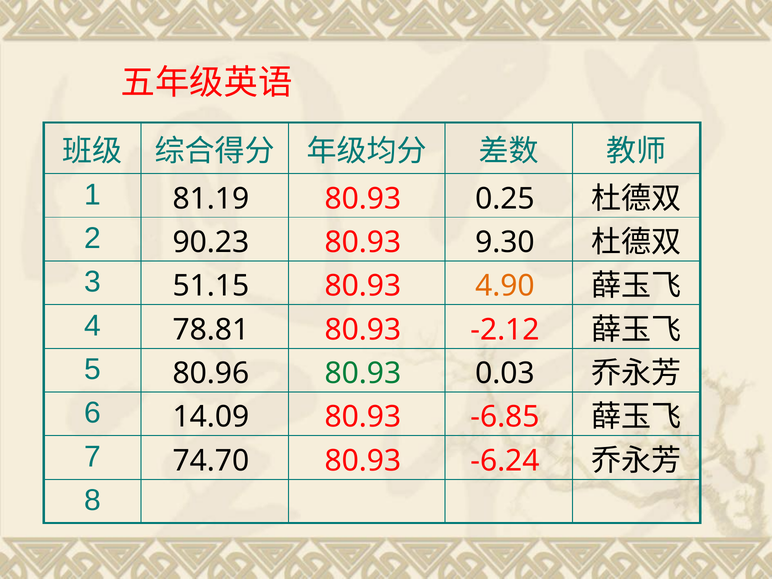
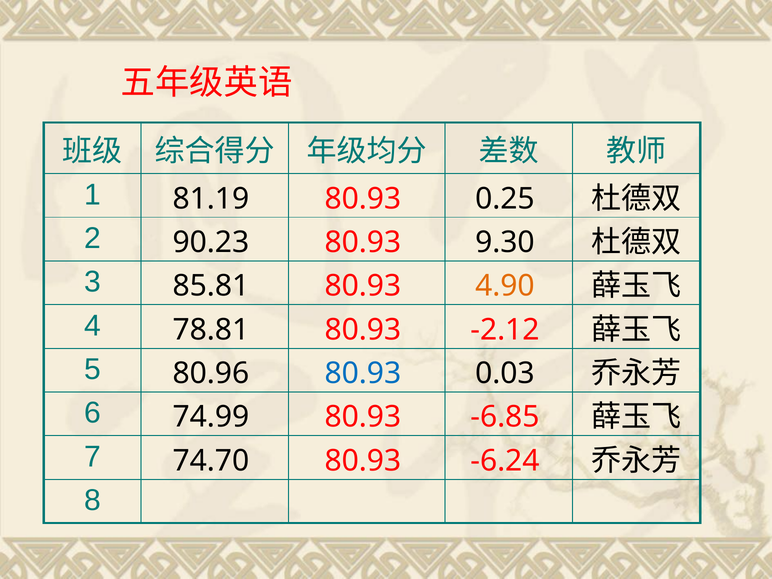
51.15: 51.15 -> 85.81
80.93 at (363, 373) colour: green -> blue
14.09: 14.09 -> 74.99
